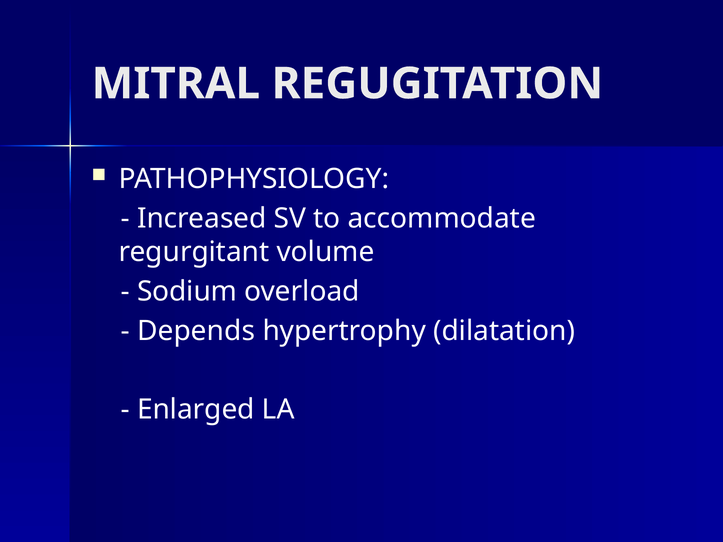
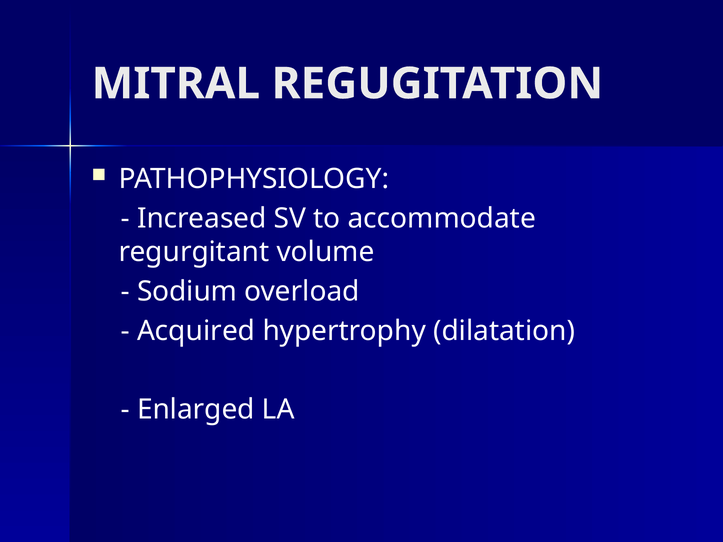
Depends: Depends -> Acquired
